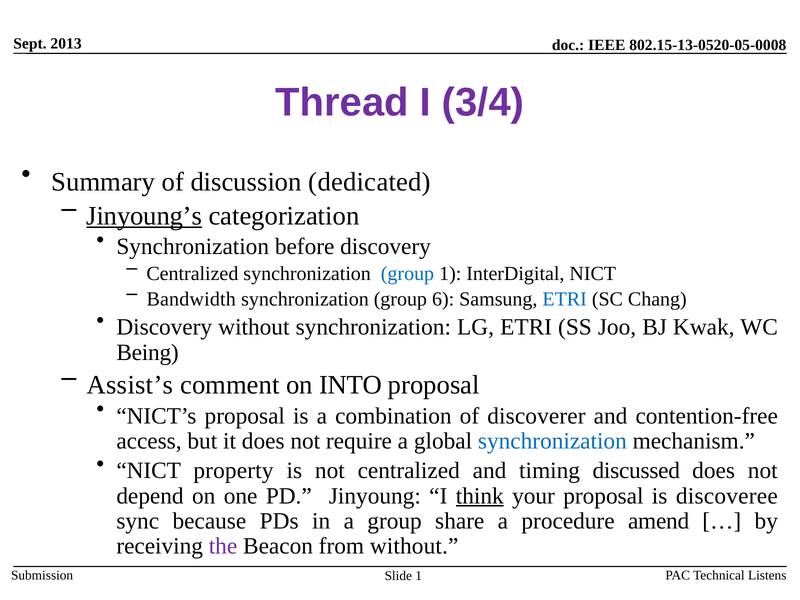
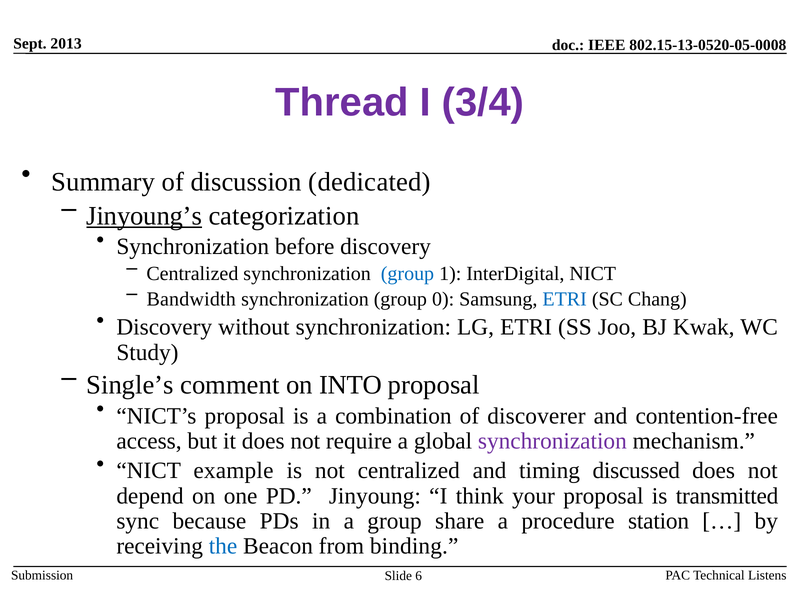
6: 6 -> 0
Being: Being -> Study
Assist’s: Assist’s -> Single’s
synchronization at (552, 441) colour: blue -> purple
property: property -> example
think underline: present -> none
discoveree: discoveree -> transmitted
amend: amend -> station
the colour: purple -> blue
from without: without -> binding
Slide 1: 1 -> 6
